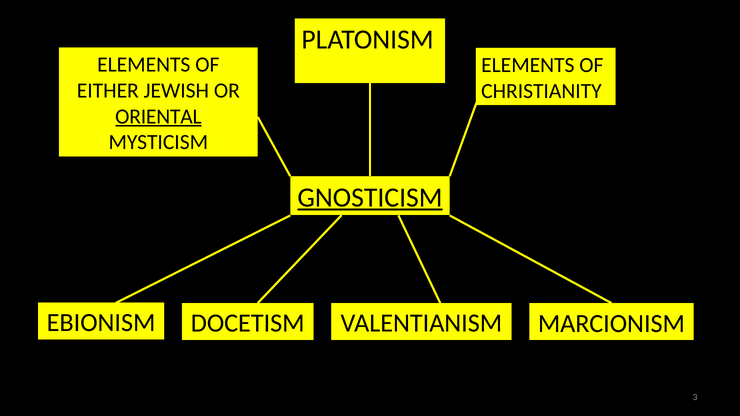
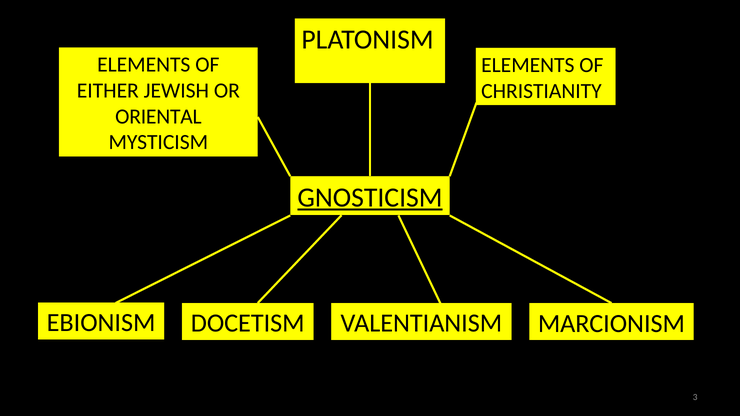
ORIENTAL underline: present -> none
